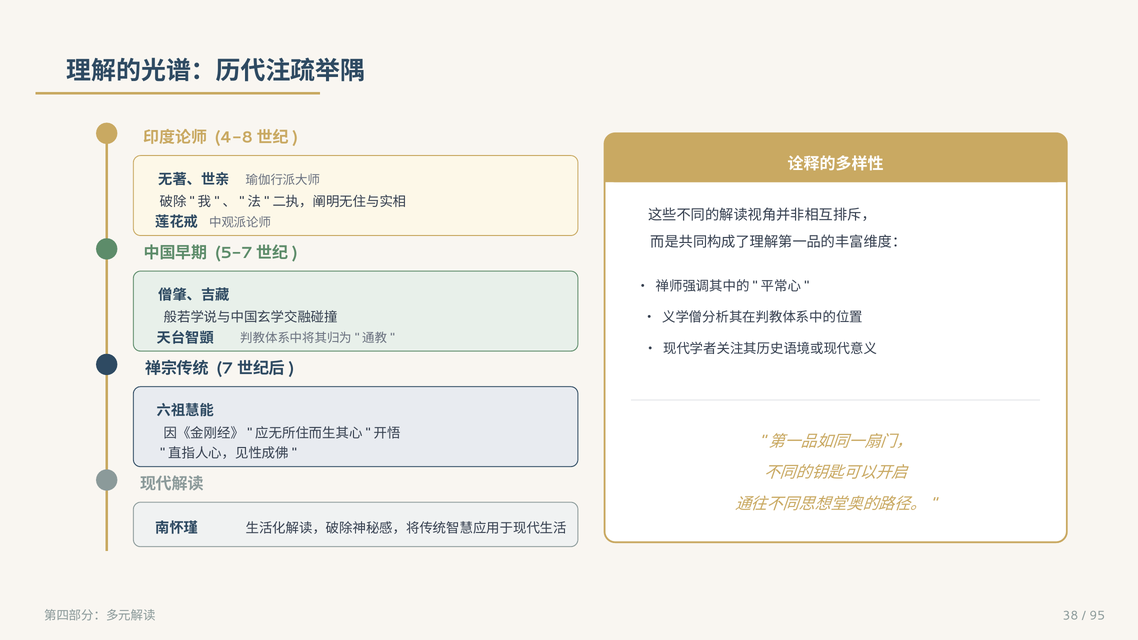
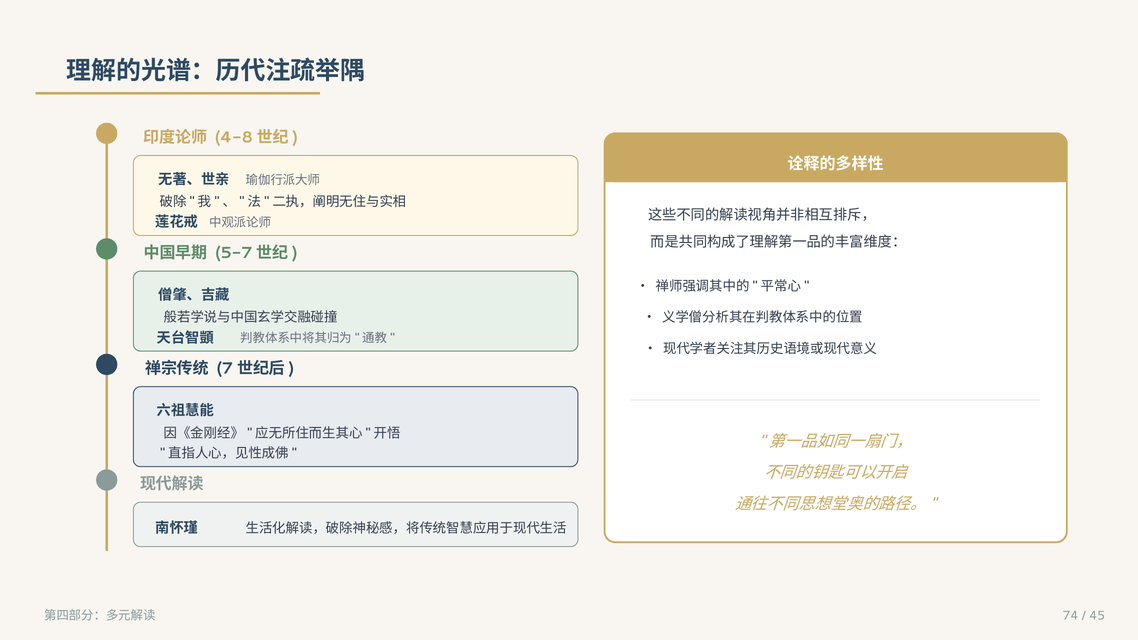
38: 38 -> 74
95: 95 -> 45
